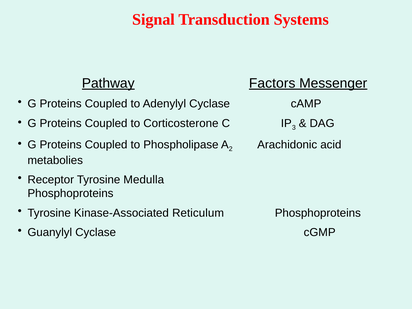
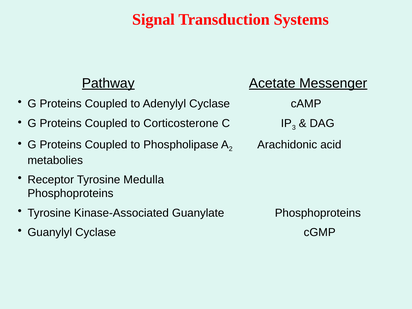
Factors: Factors -> Acetate
Reticulum: Reticulum -> Guanylate
